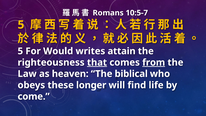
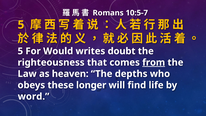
attain: attain -> doubt
that underline: present -> none
biblical: biblical -> depths
come: come -> word
